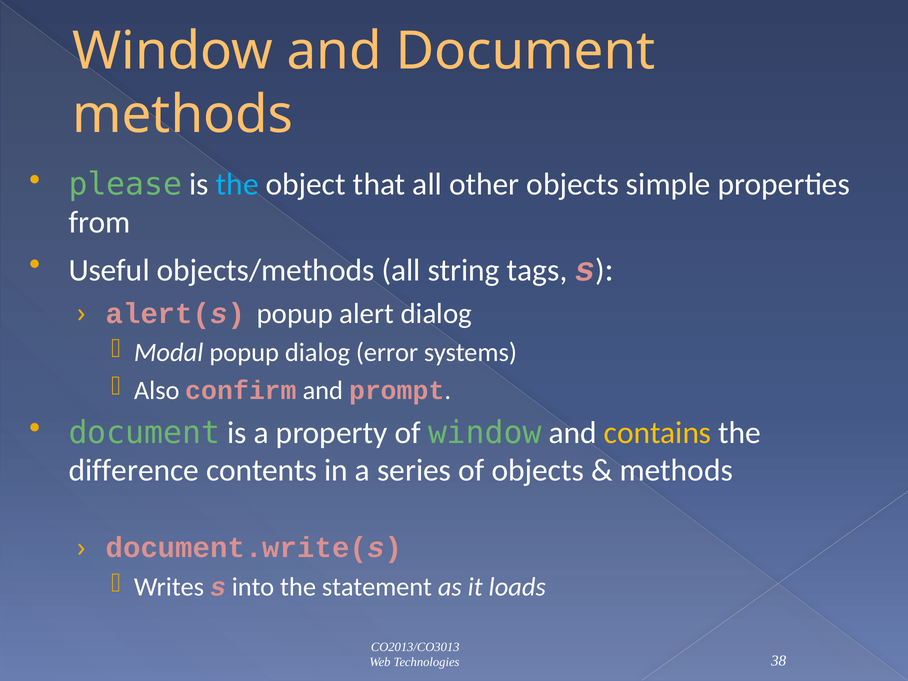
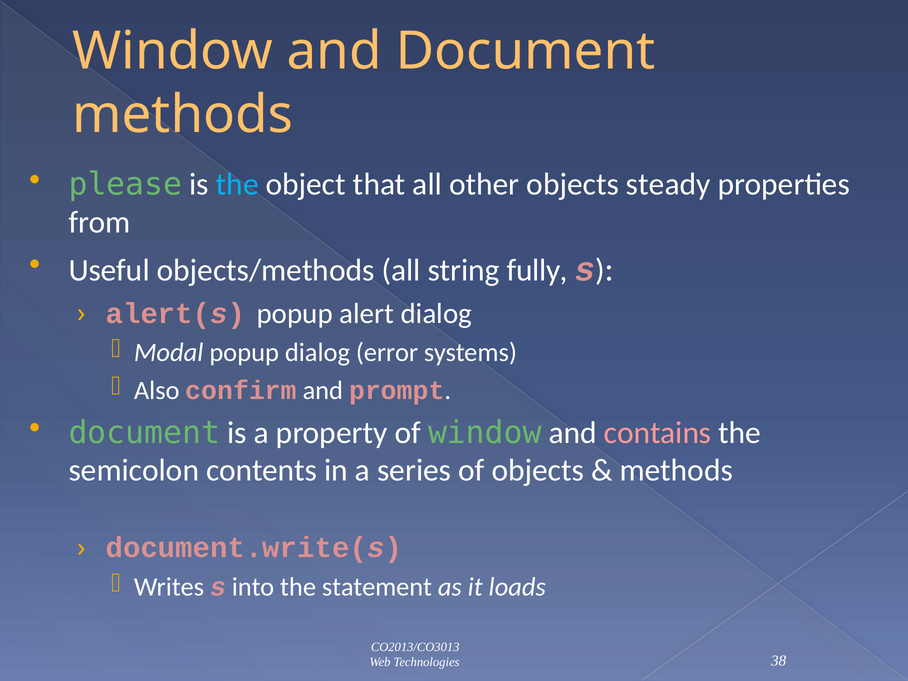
simple: simple -> steady
tags: tags -> fully
contains colour: yellow -> pink
difference: difference -> semicolon
